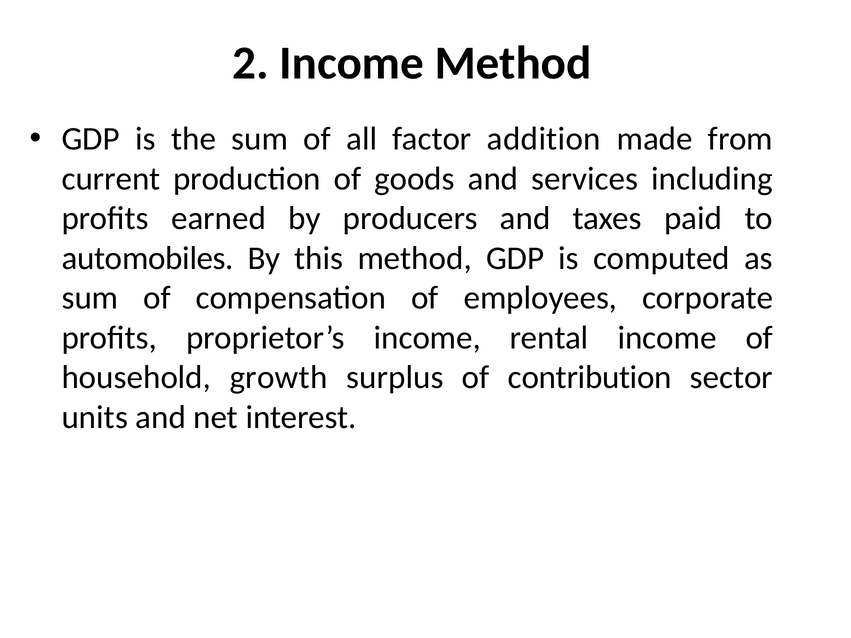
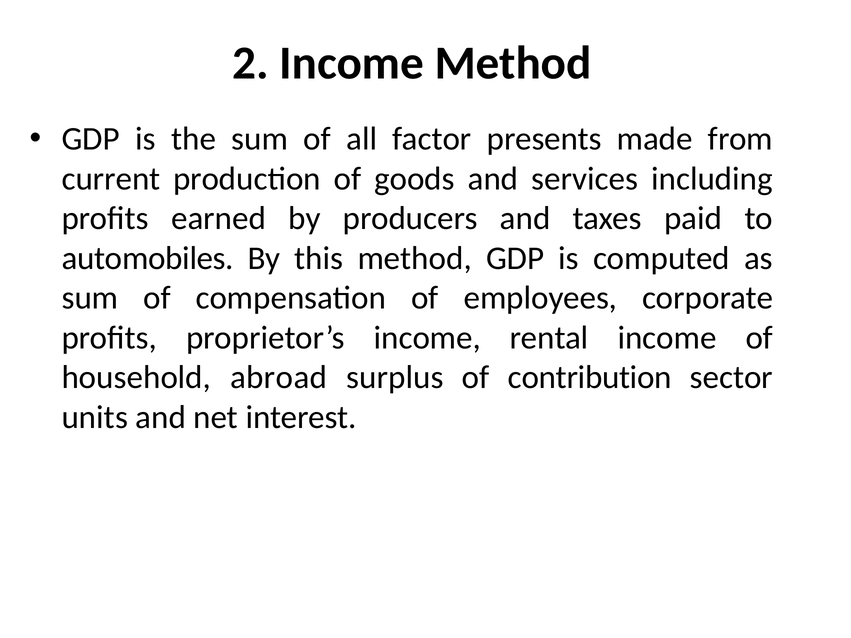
addition: addition -> presents
growth: growth -> abroad
